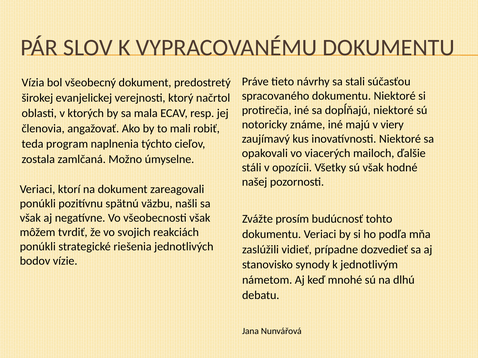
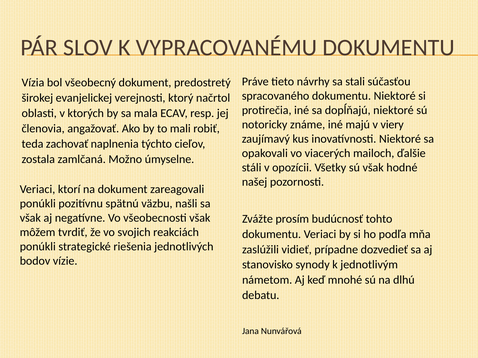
program: program -> zachovať
